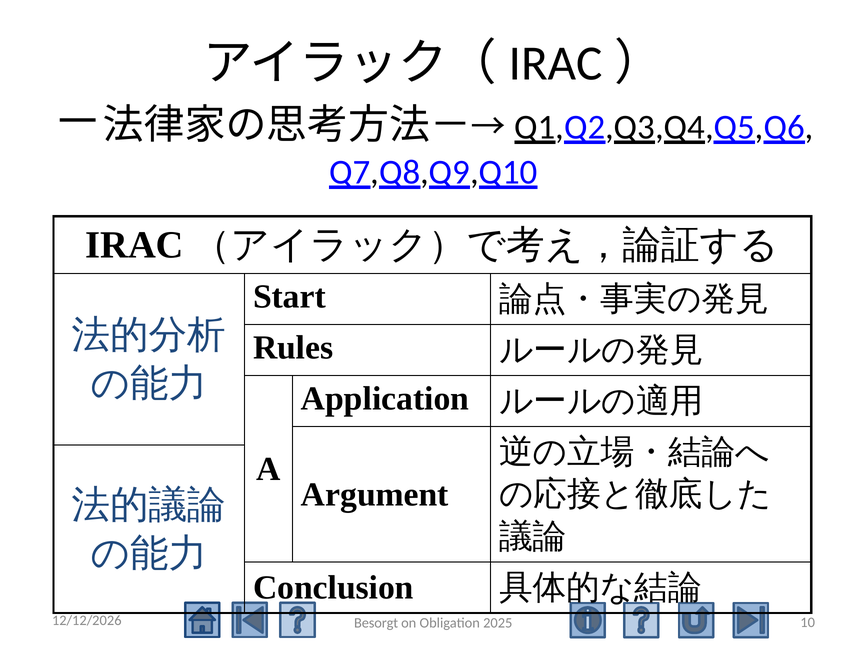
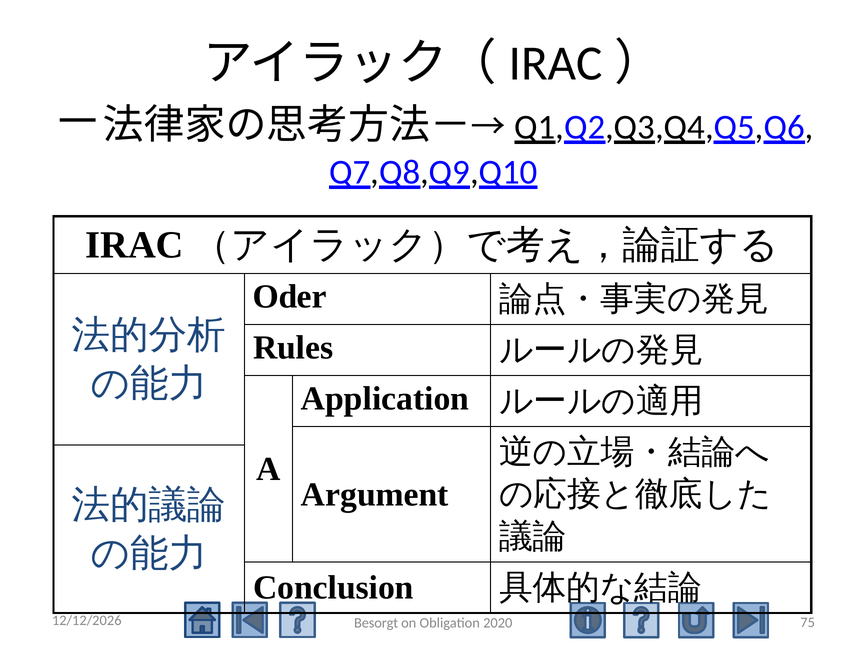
Start: Start -> Oder
10: 10 -> 75
2025: 2025 -> 2020
